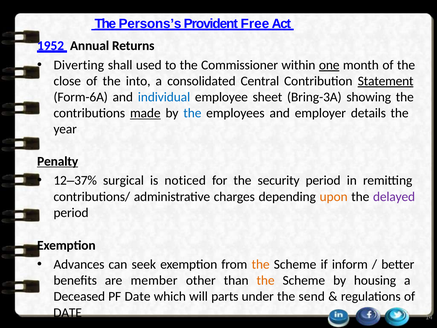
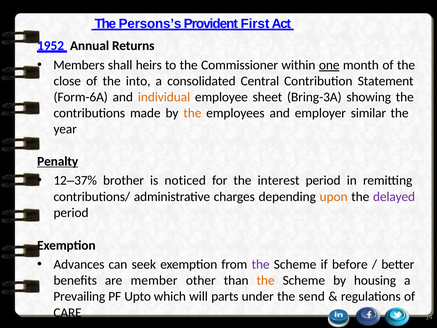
Free: Free -> First
Diverting: Diverting -> Members
used: used -> heirs
Statement underline: present -> none
individual colour: blue -> orange
made underline: present -> none
the at (192, 113) colour: blue -> orange
details: details -> similar
surgical: surgical -> brother
security: security -> interest
the at (261, 264) colour: orange -> purple
inform: inform -> before
Deceased: Deceased -> Prevailing
PF Date: Date -> Upto
DATE at (68, 312): DATE -> CARE
